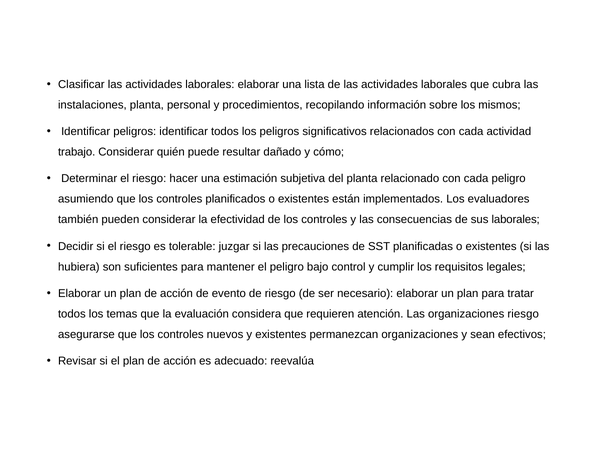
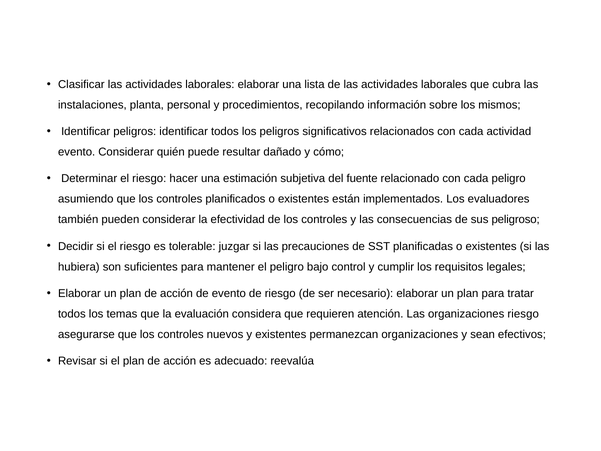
trabajo at (77, 152): trabajo -> evento
del planta: planta -> fuente
sus laborales: laborales -> peligroso
